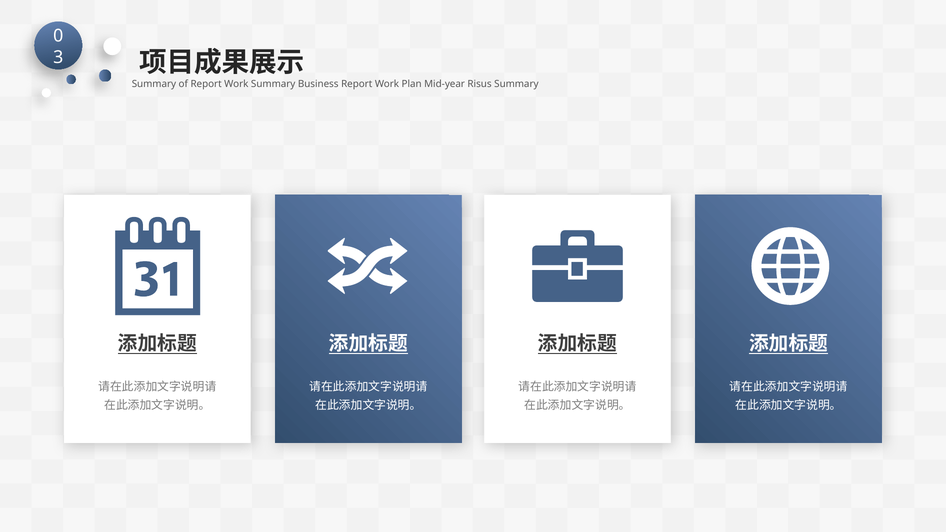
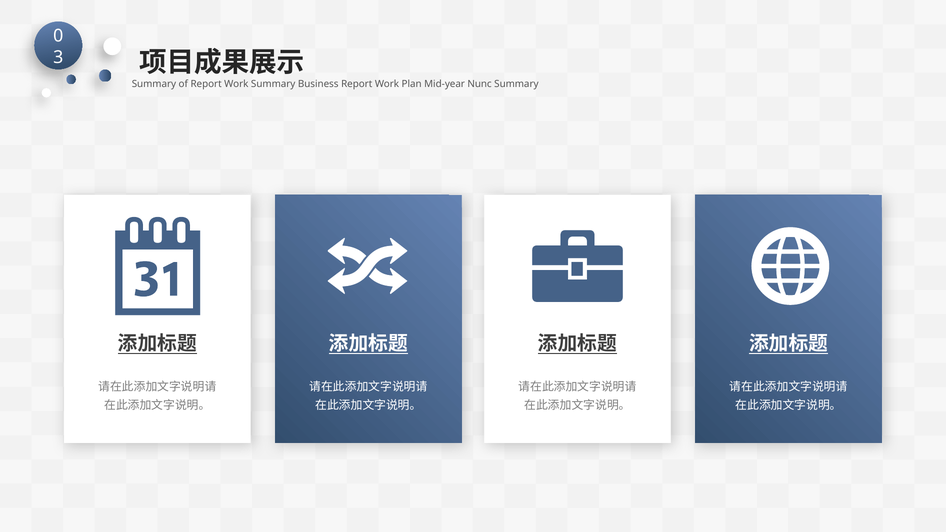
Risus: Risus -> Nunc
